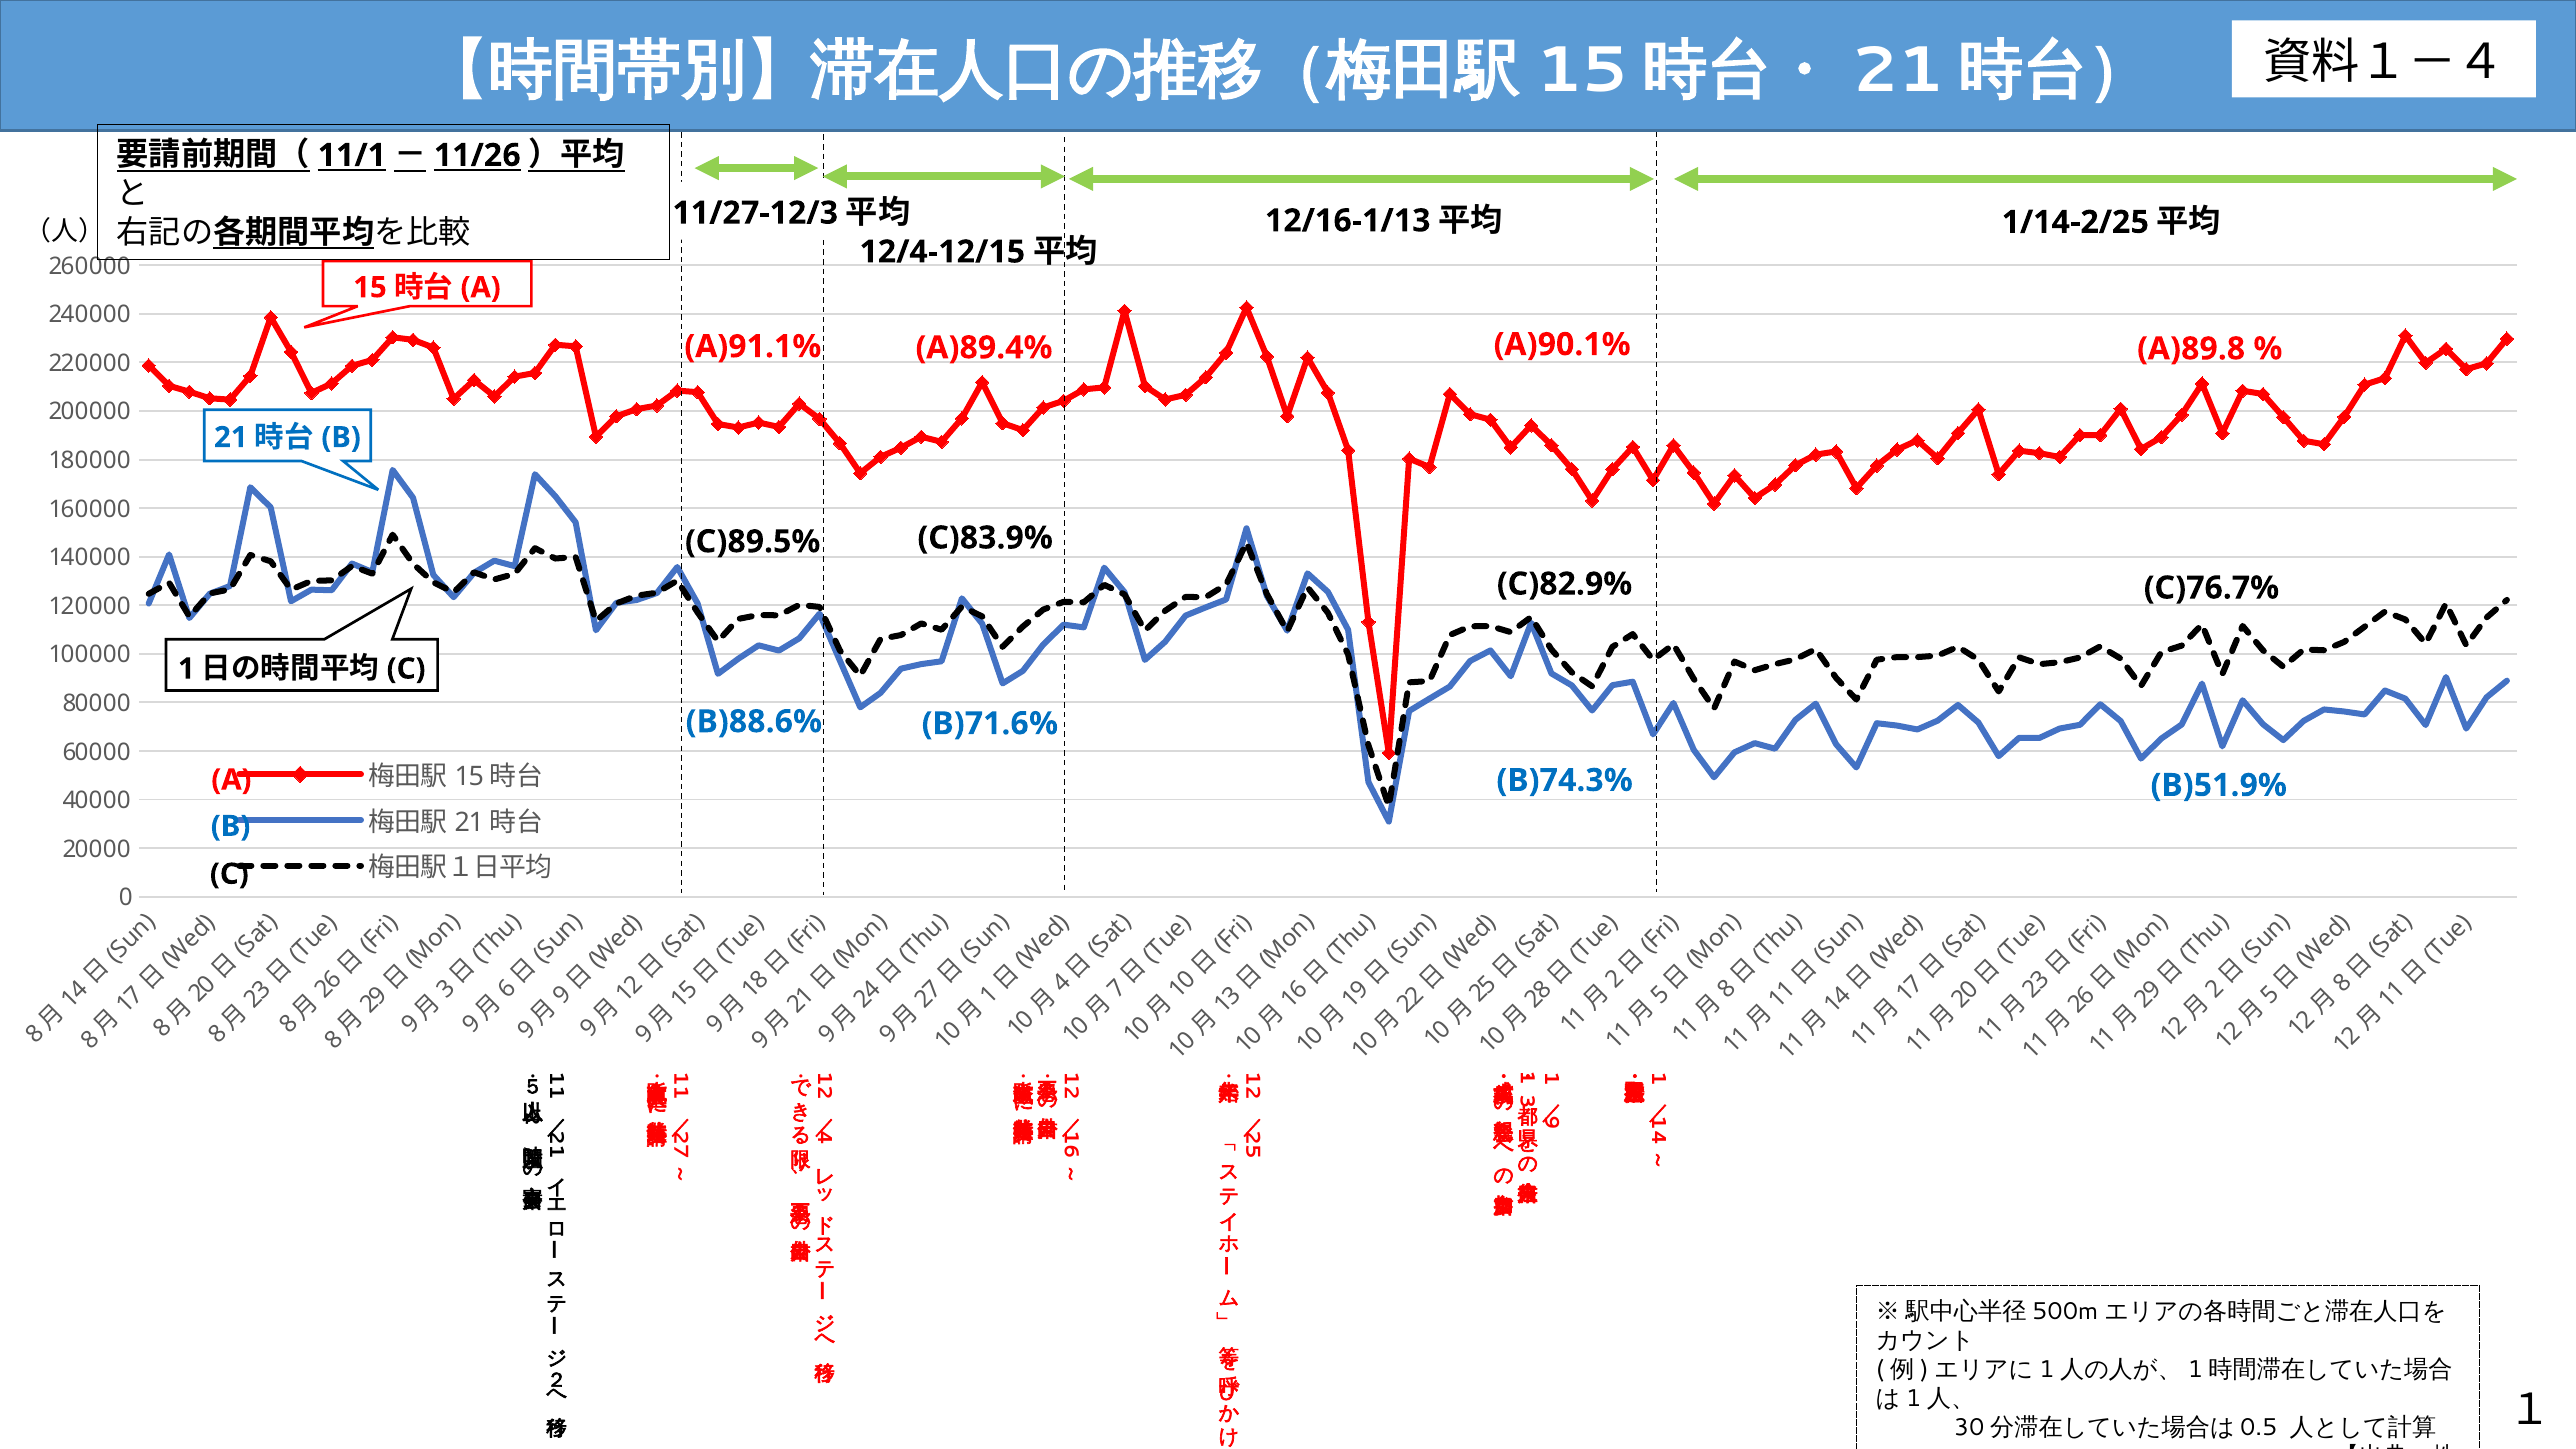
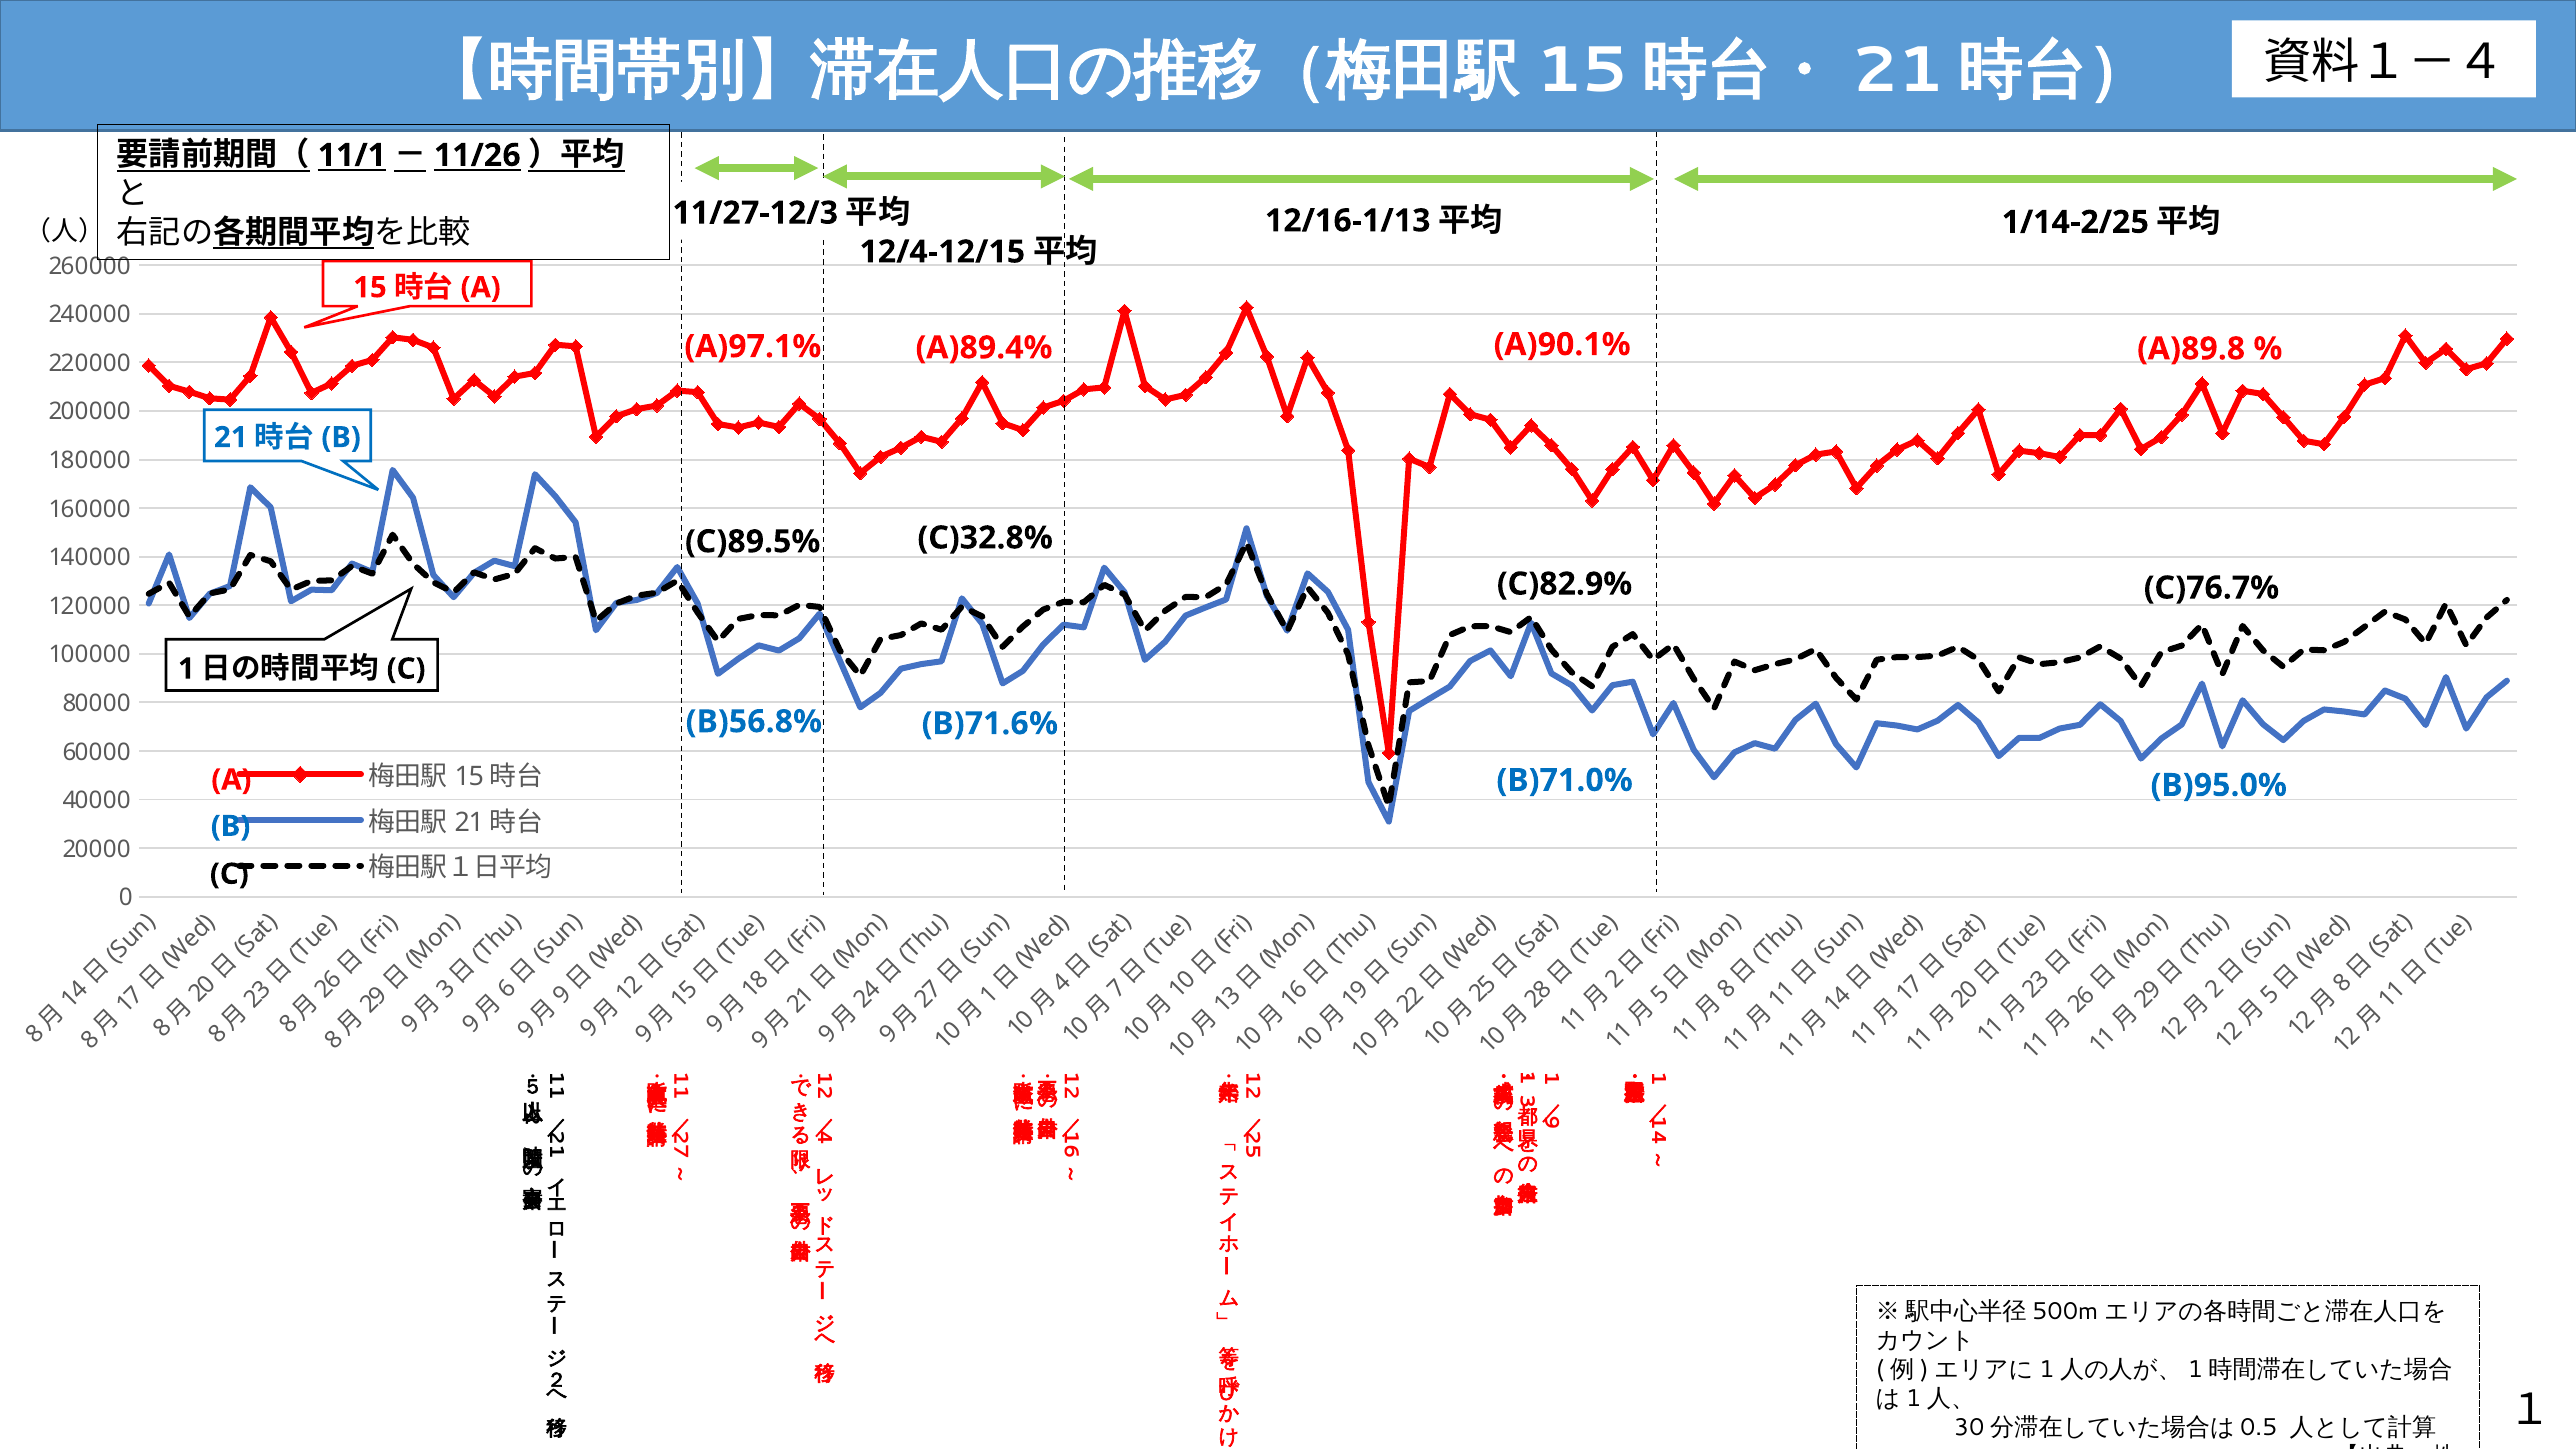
A)91.1%: A)91.1% -> A)97.1%
C)83.9%: C)83.9% -> C)32.8%
B)88.6%: B)88.6% -> B)56.8%
B)74.3%: B)74.3% -> B)71.0%
B)51.9%: B)51.9% -> B)95.0%
